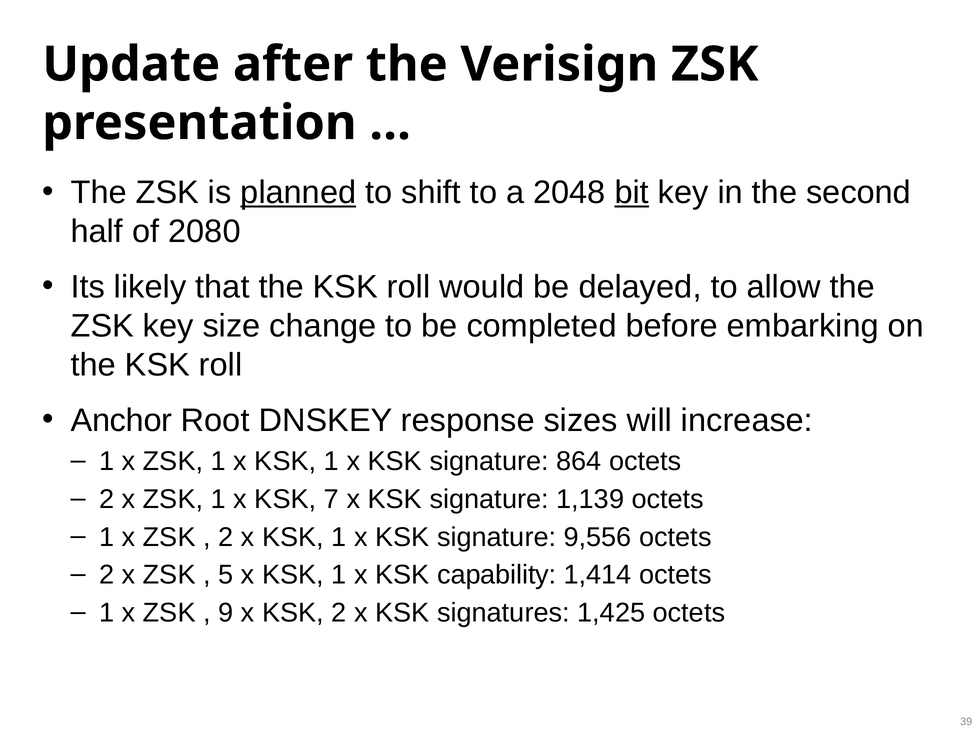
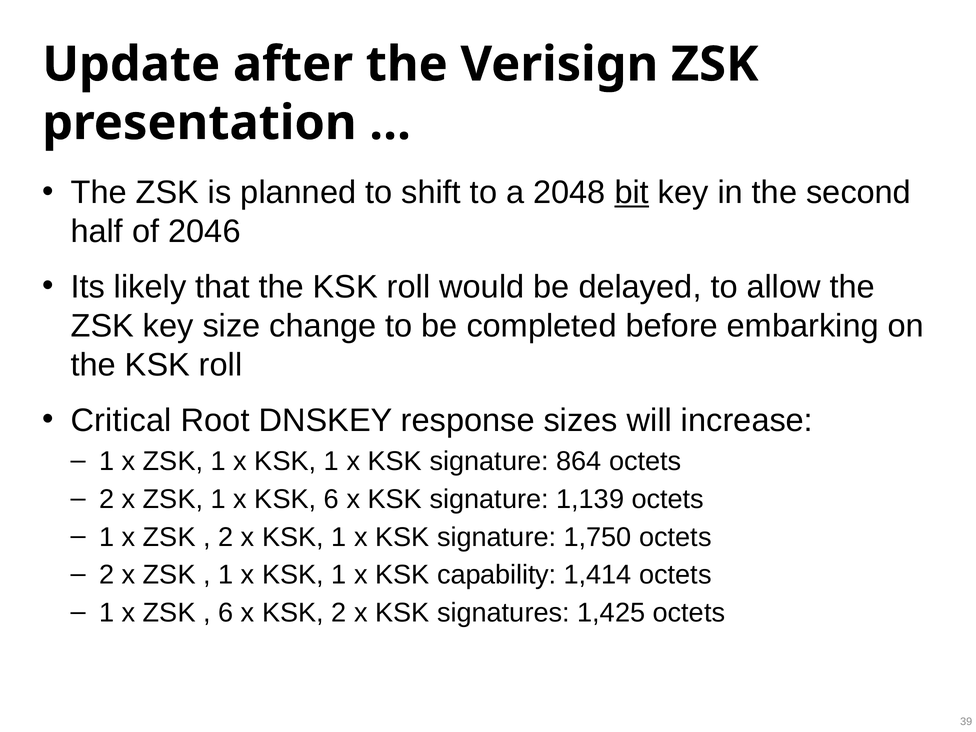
planned underline: present -> none
2080: 2080 -> 2046
Anchor: Anchor -> Critical
KSK 7: 7 -> 6
9,556: 9,556 -> 1,750
5 at (226, 575): 5 -> 1
9 at (226, 613): 9 -> 6
